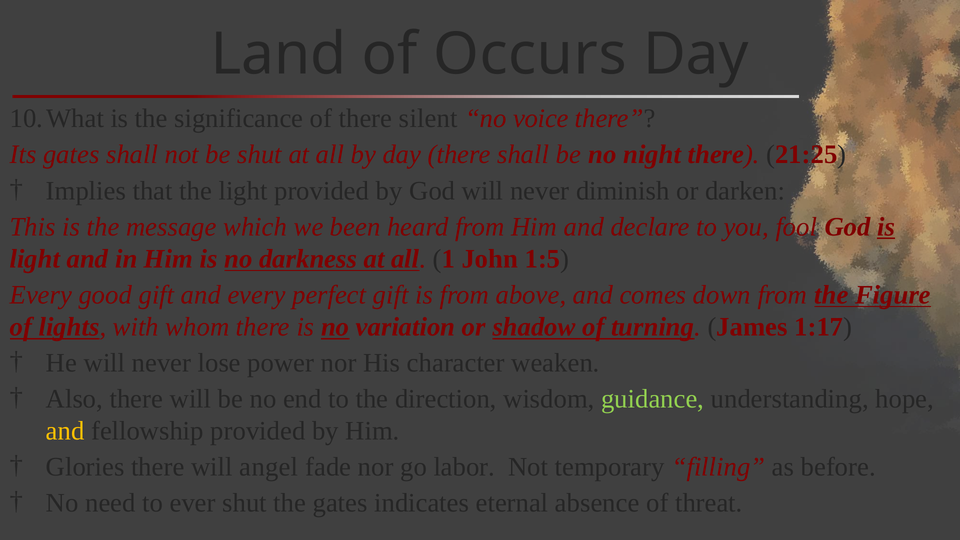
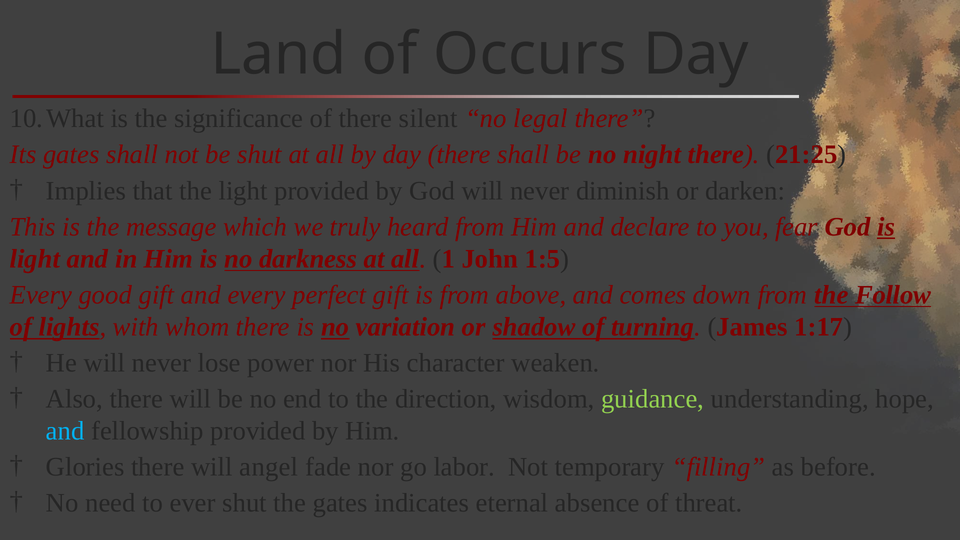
voice: voice -> legal
been: been -> truly
fool: fool -> fear
Figure: Figure -> Follow
and at (65, 431) colour: yellow -> light blue
